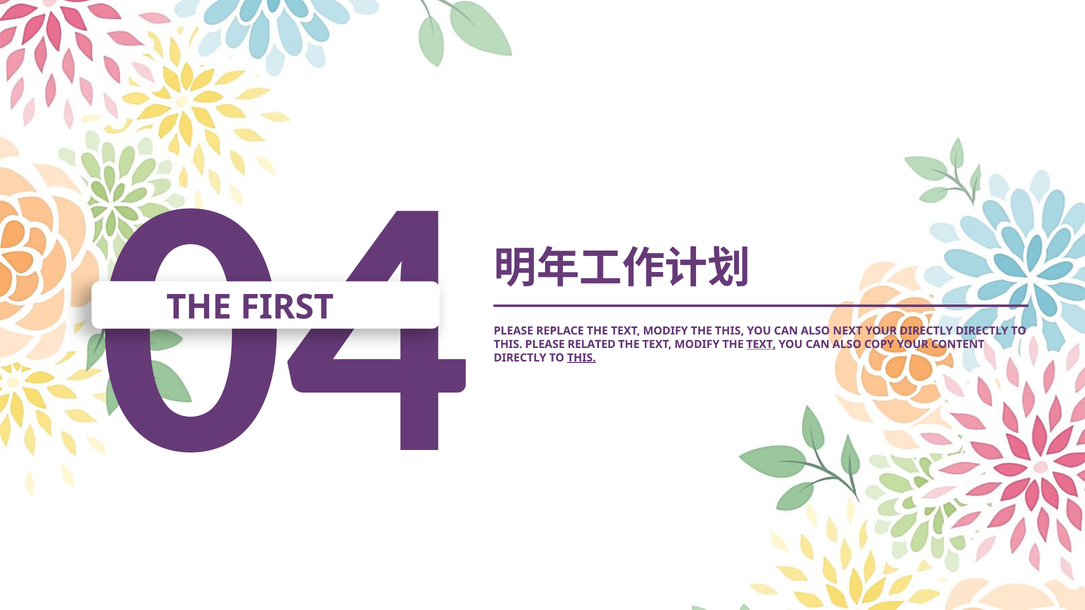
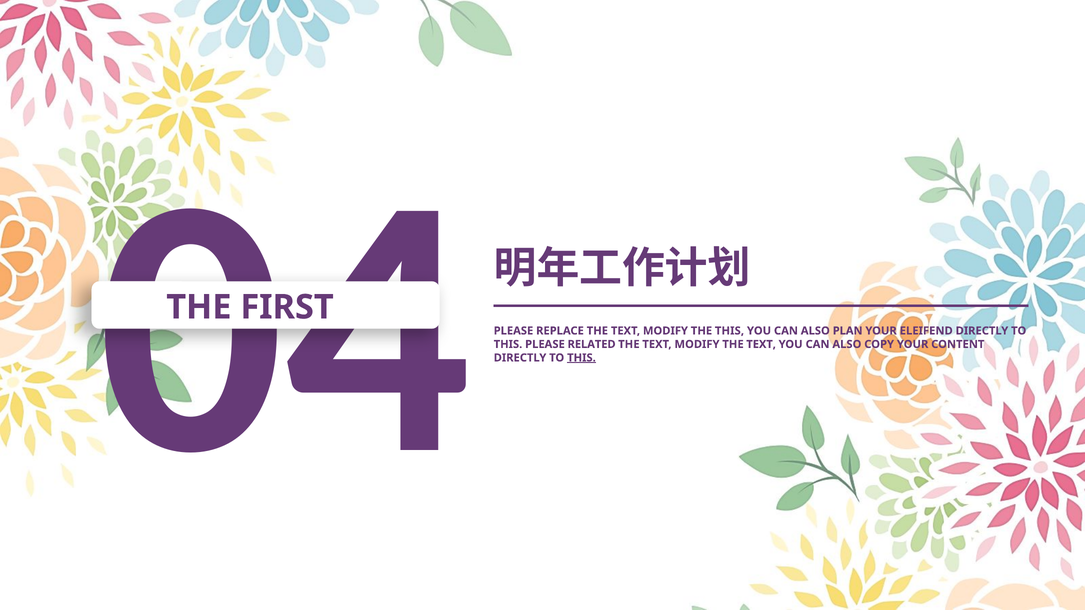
NEXT: NEXT -> PLAN
YOUR DIRECTLY: DIRECTLY -> ELEIFEND
TEXT at (761, 344) underline: present -> none
